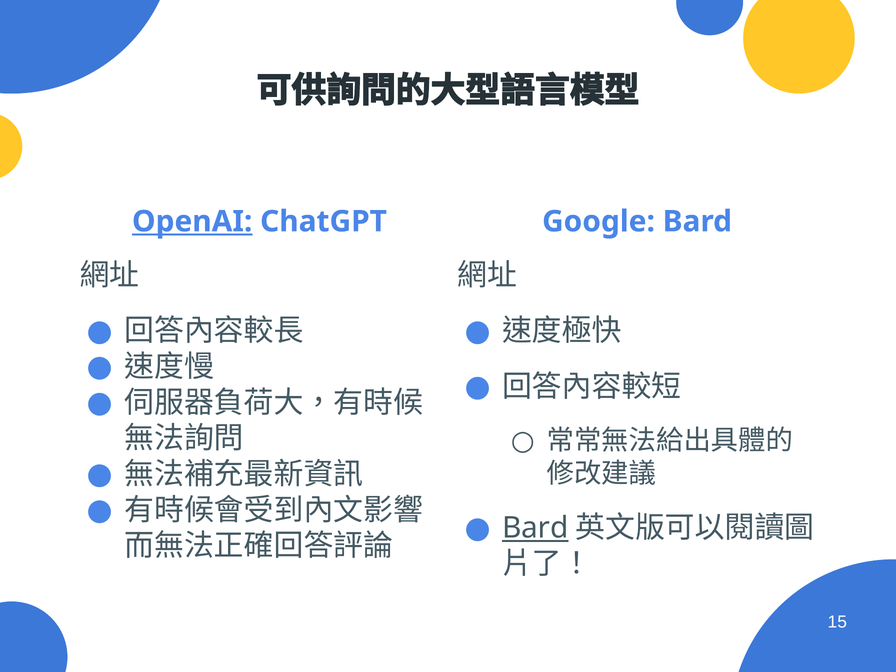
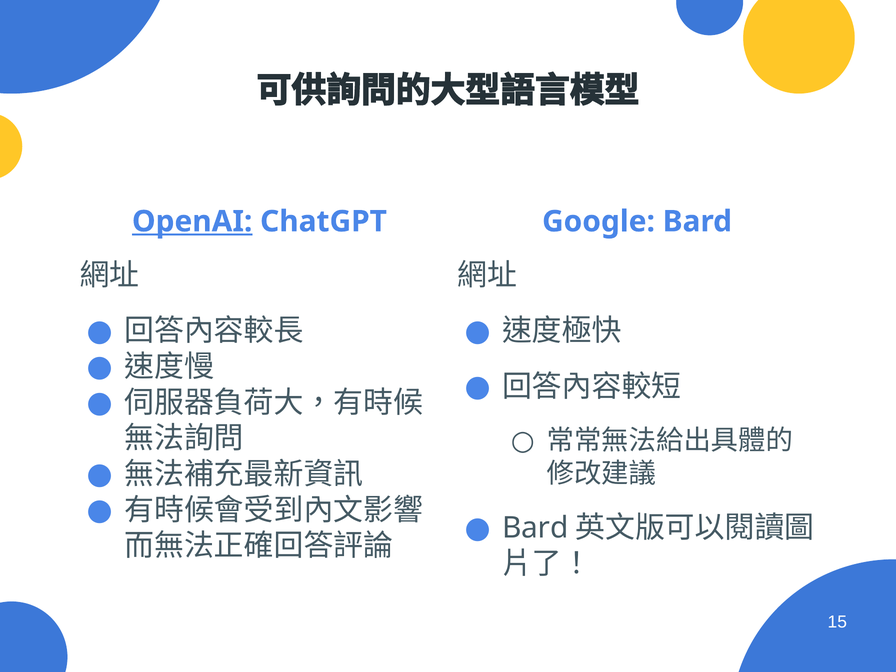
Bard at (535, 528) underline: present -> none
